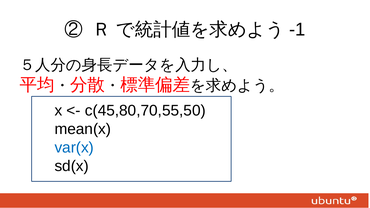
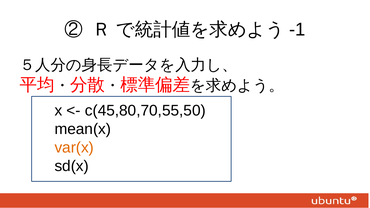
var(x colour: blue -> orange
